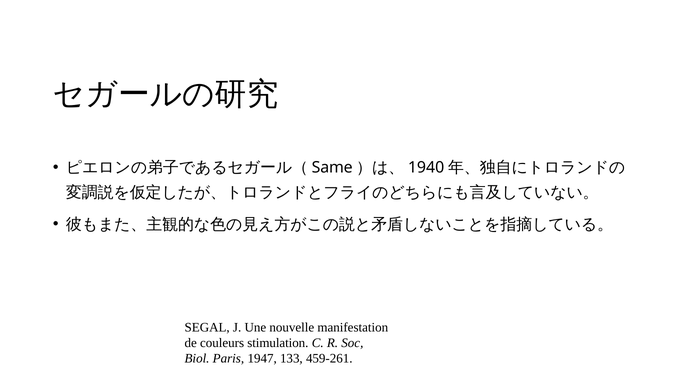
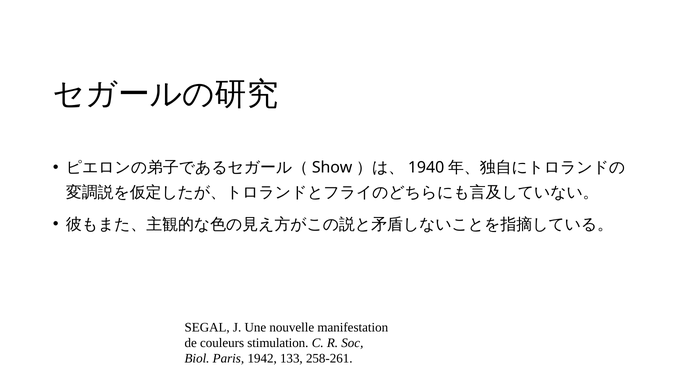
Same: Same -> Show
1947: 1947 -> 1942
459-261: 459-261 -> 258-261
